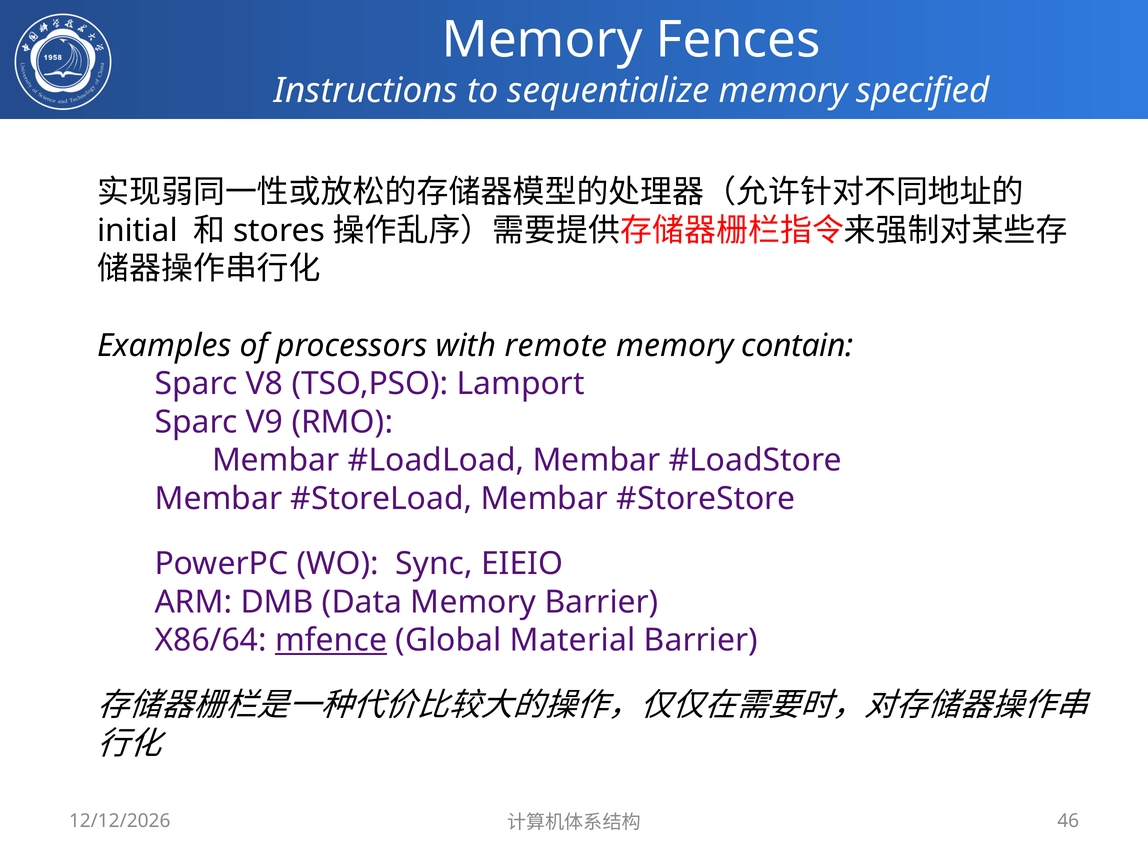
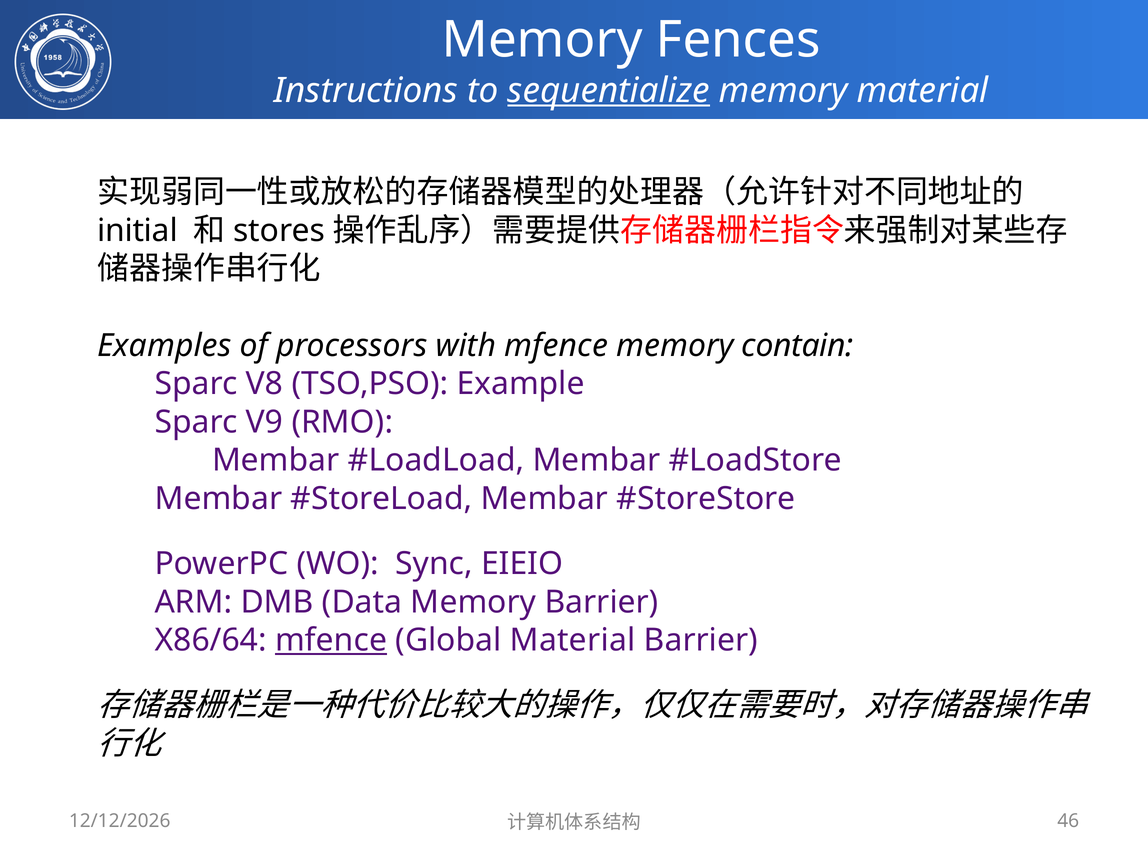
sequentialize underline: none -> present
memory specified: specified -> material
with remote: remote -> mfence
Lamport: Lamport -> Example
